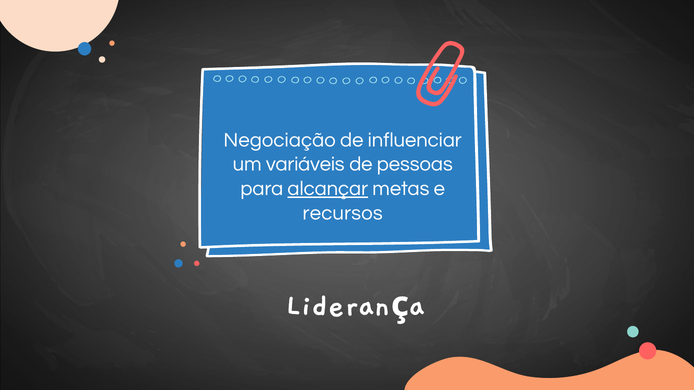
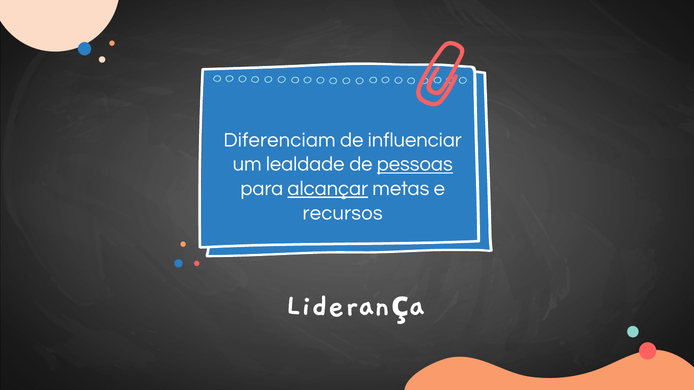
Negociação: Negociação -> Diferenciam
variáveis: variáveis -> lealdade
pessoas underline: none -> present
